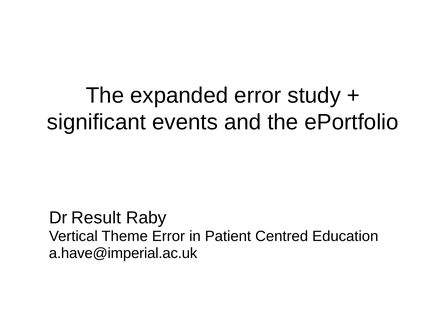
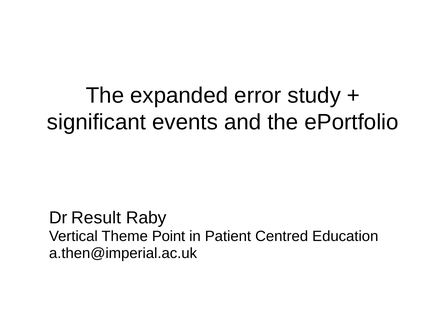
Theme Error: Error -> Point
a.have@imperial.ac.uk: a.have@imperial.ac.uk -> a.then@imperial.ac.uk
